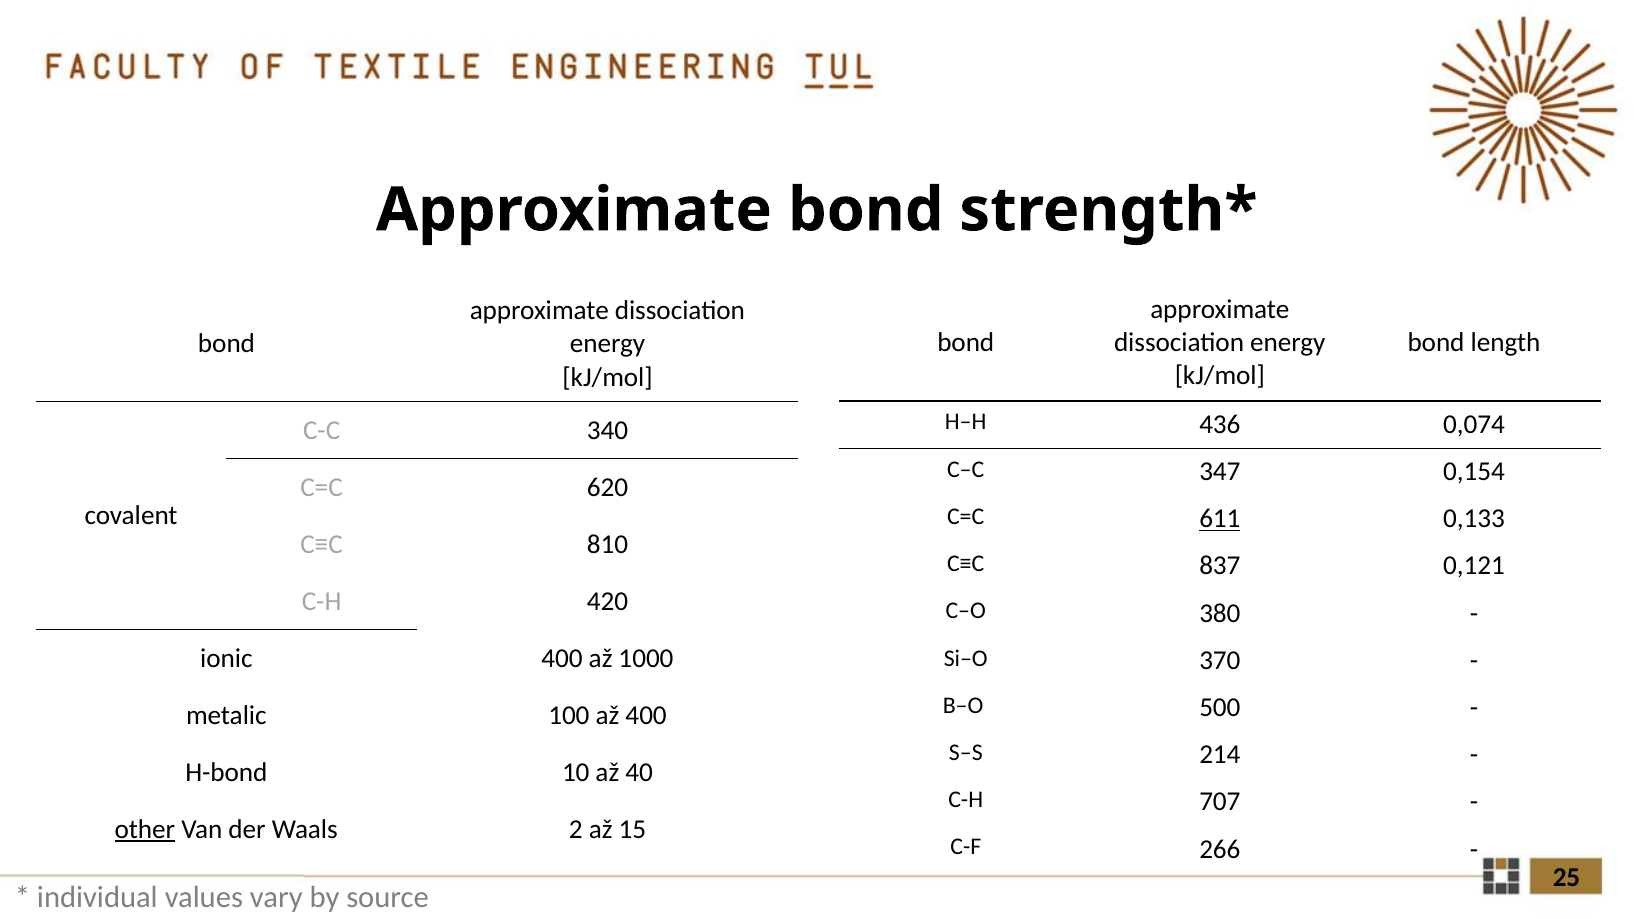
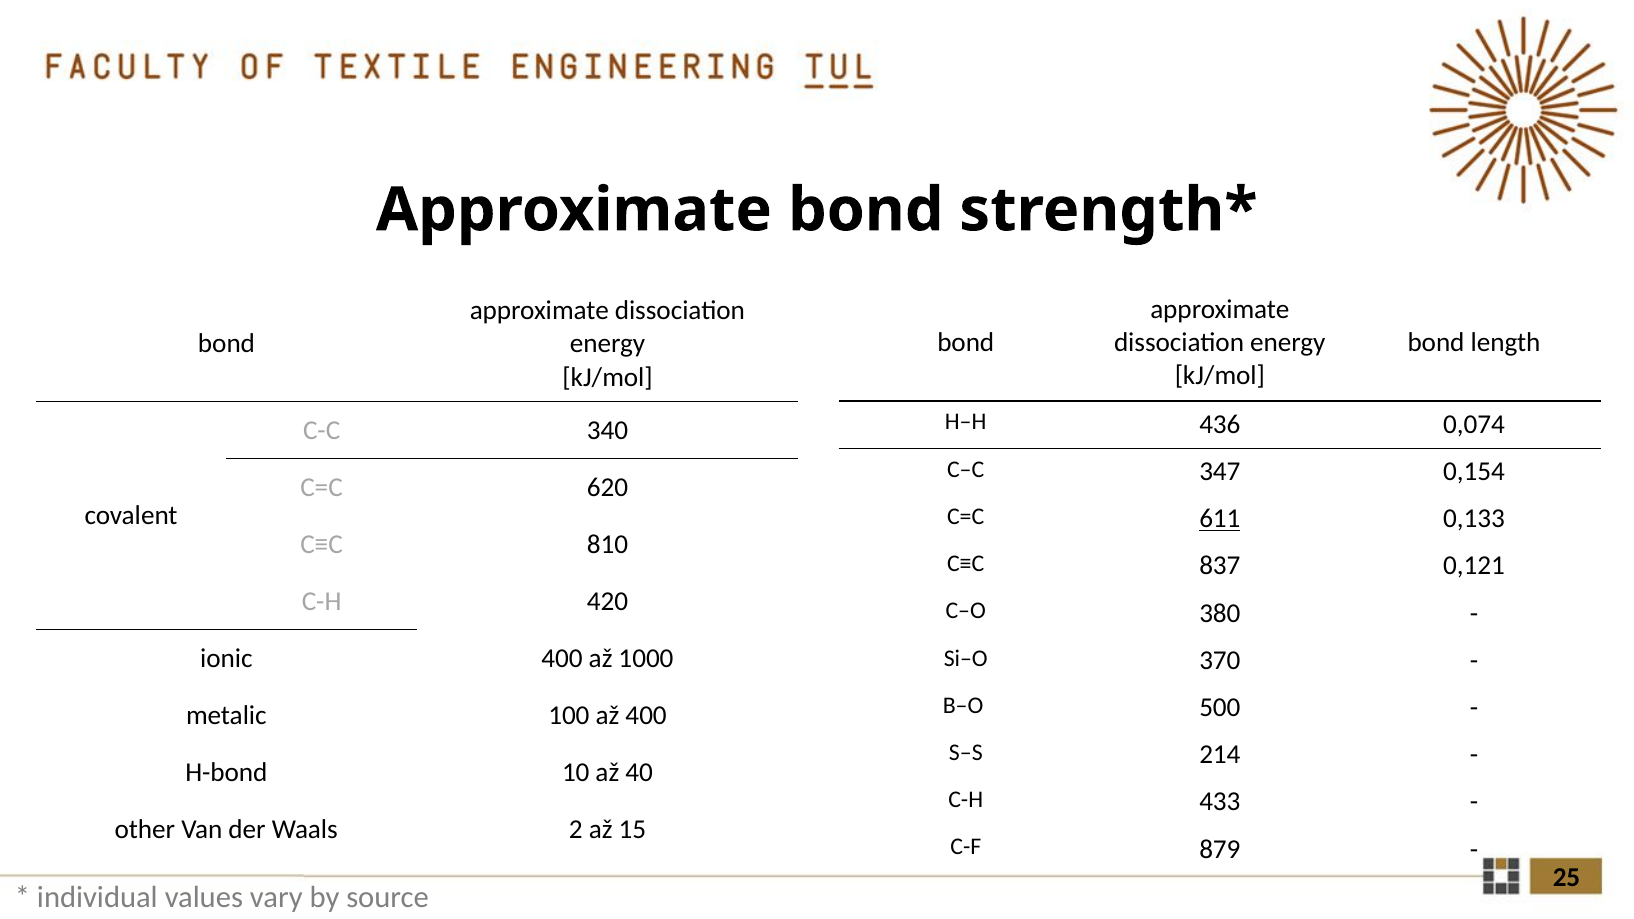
707: 707 -> 433
other underline: present -> none
266: 266 -> 879
